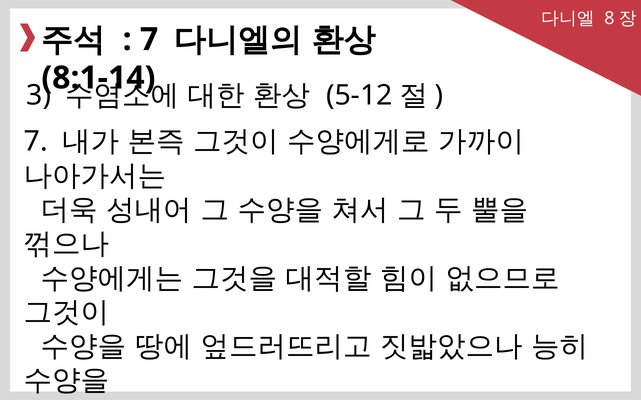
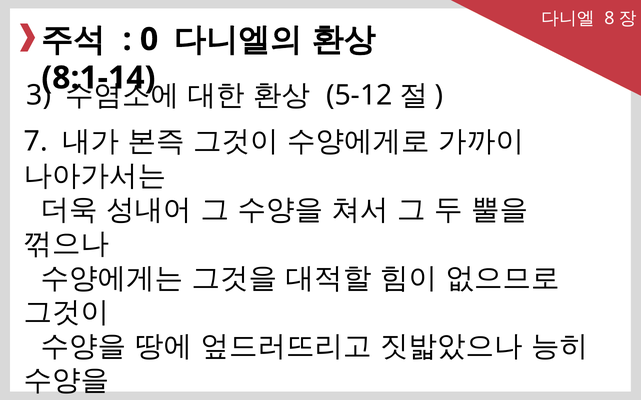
7 at (149, 40): 7 -> 0
